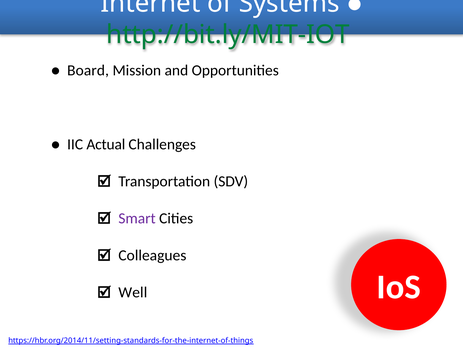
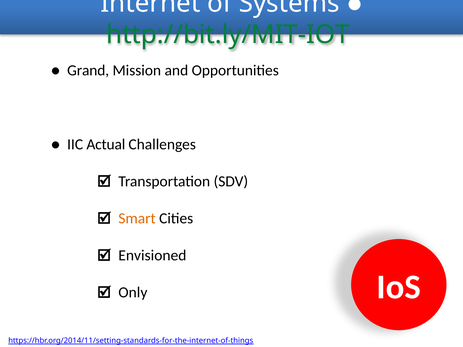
Board: Board -> Grand
Smart colour: purple -> orange
Colleagues: Colleagues -> Envisioned
Well: Well -> Only
